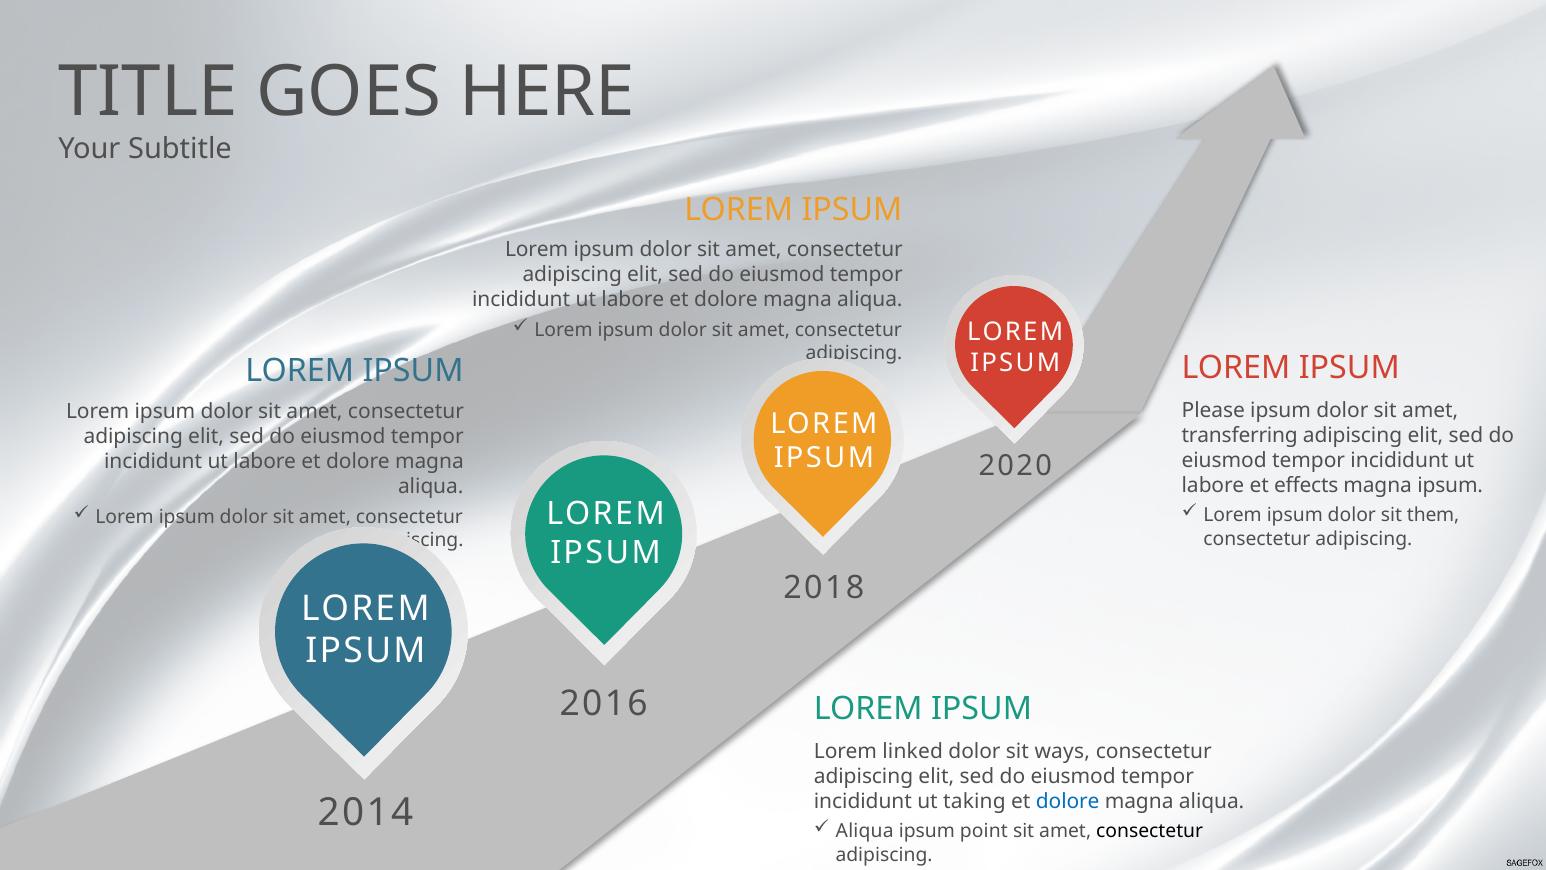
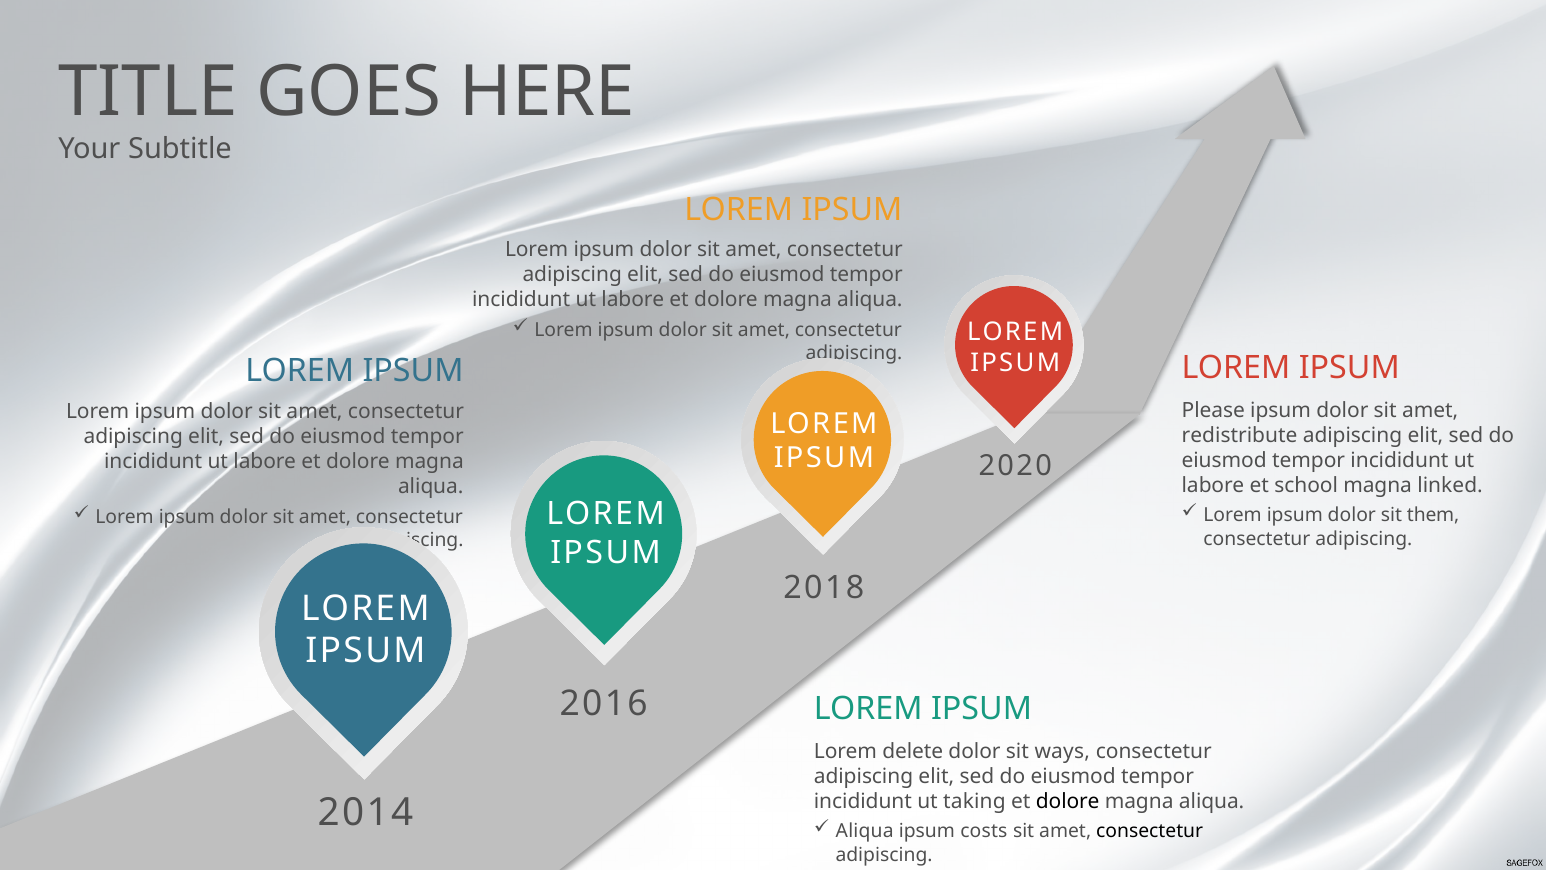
transferring: transferring -> redistribute
effects: effects -> school
magna ipsum: ipsum -> linked
linked: linked -> delete
dolore at (1068, 801) colour: blue -> black
point: point -> costs
